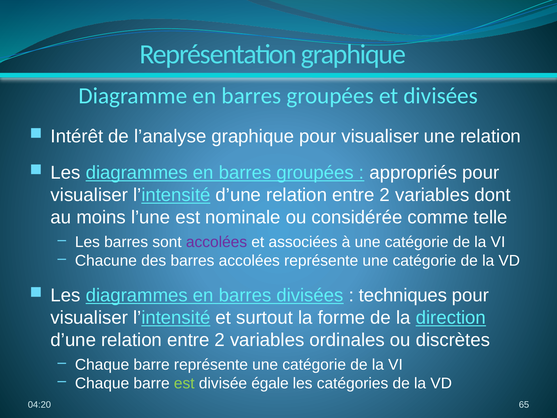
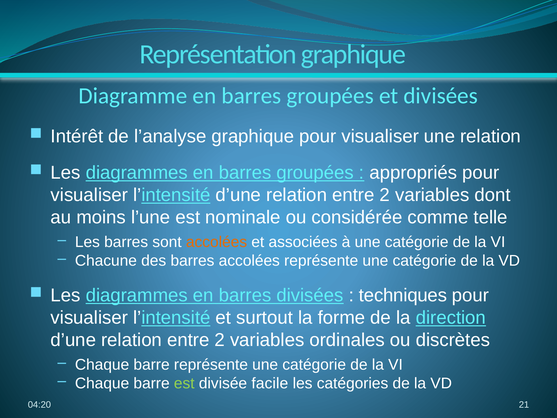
accolées at (217, 242) colour: purple -> orange
égale: égale -> facile
65: 65 -> 21
